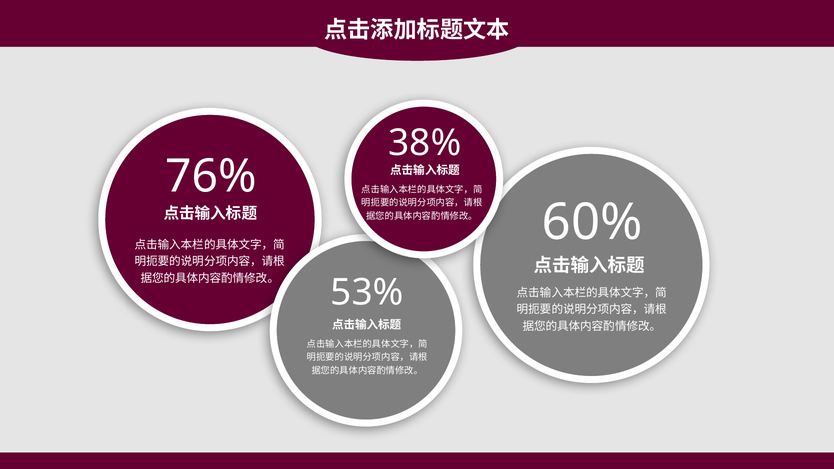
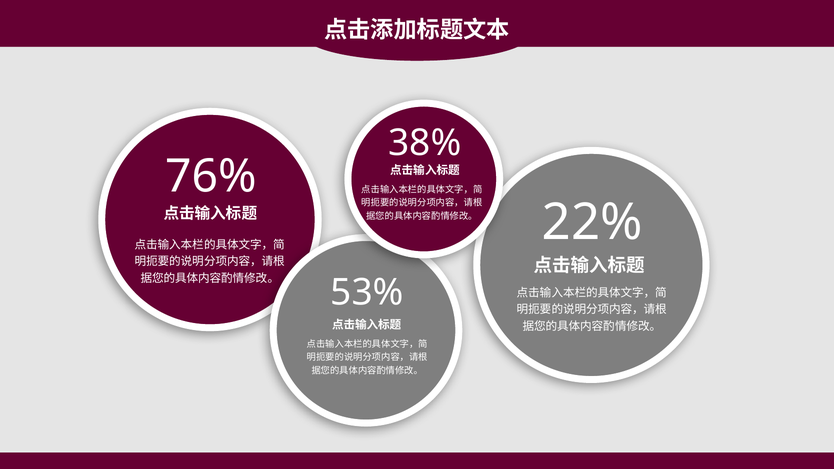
60%: 60% -> 22%
